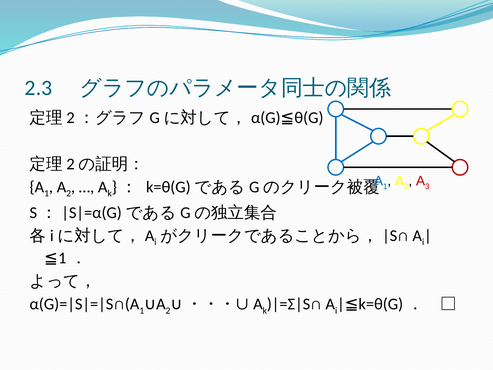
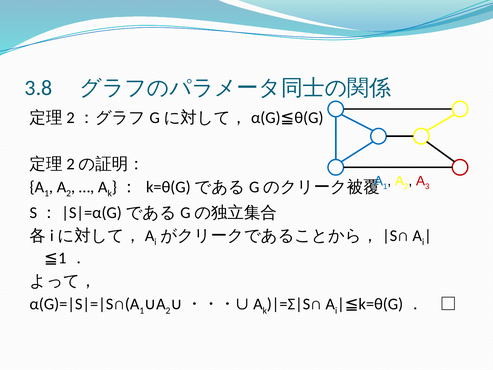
2.3: 2.3 -> 3.8
